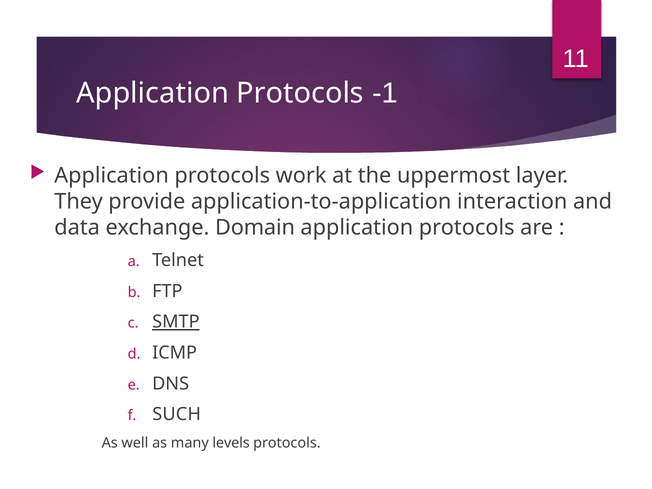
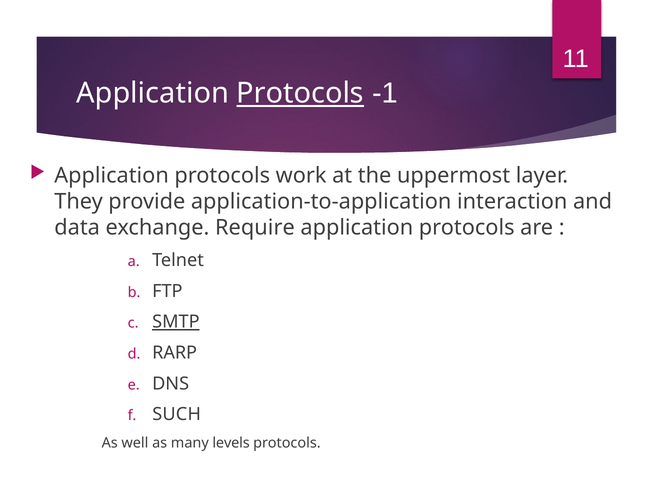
Protocols at (300, 93) underline: none -> present
Domain: Domain -> Require
ICMP: ICMP -> RARP
